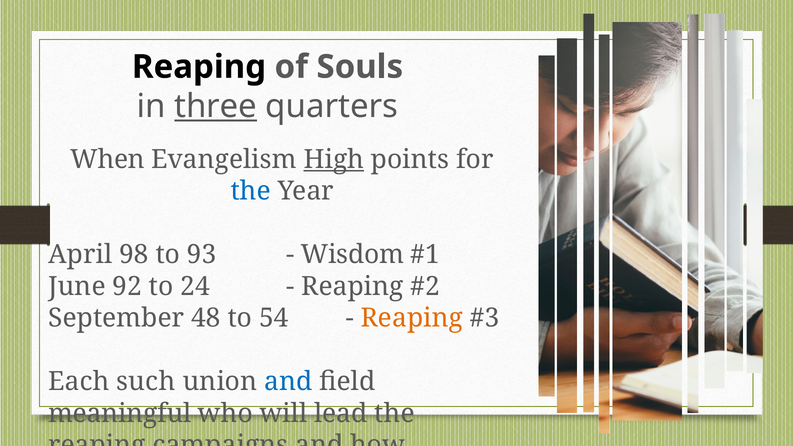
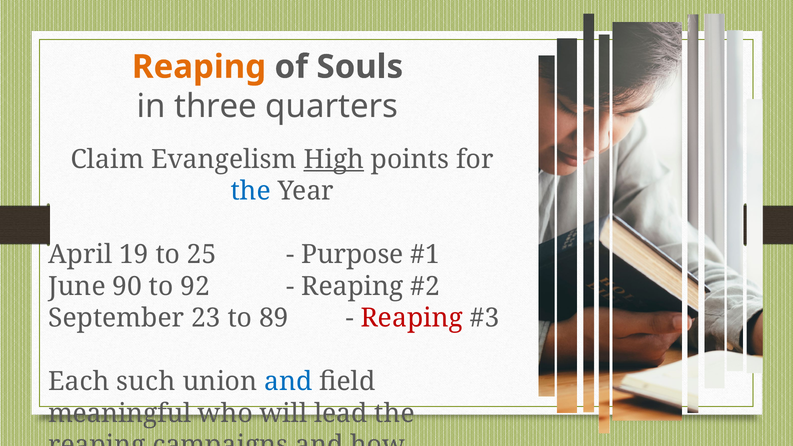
Reaping at (199, 67) colour: black -> orange
three underline: present -> none
When: When -> Claim
98: 98 -> 19
93: 93 -> 25
Wisdom: Wisdom -> Purpose
92: 92 -> 90
24: 24 -> 92
48: 48 -> 23
54: 54 -> 89
Reaping at (412, 318) colour: orange -> red
